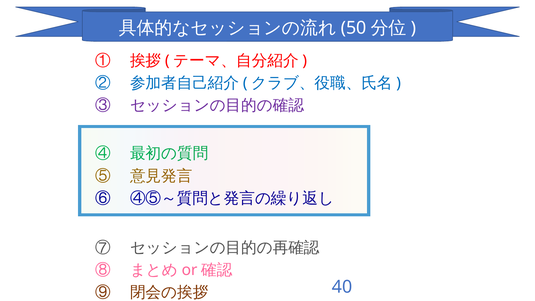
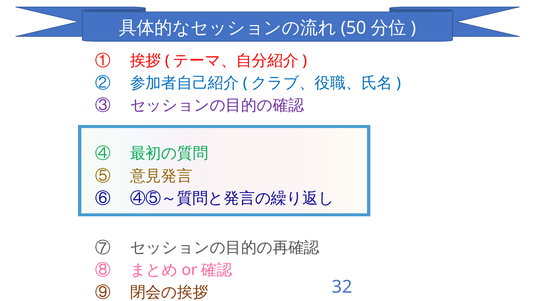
40: 40 -> 32
